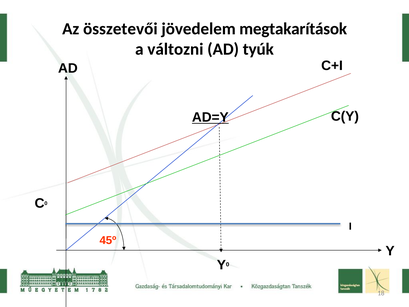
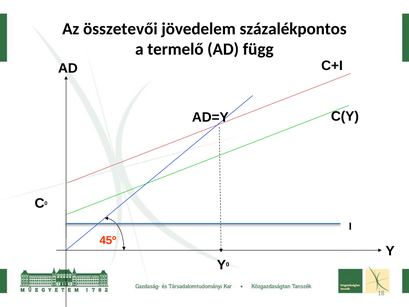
megtakarítások: megtakarítások -> százalékpontos
változni: változni -> termelő
tyúk: tyúk -> függ
AD=Y underline: present -> none
